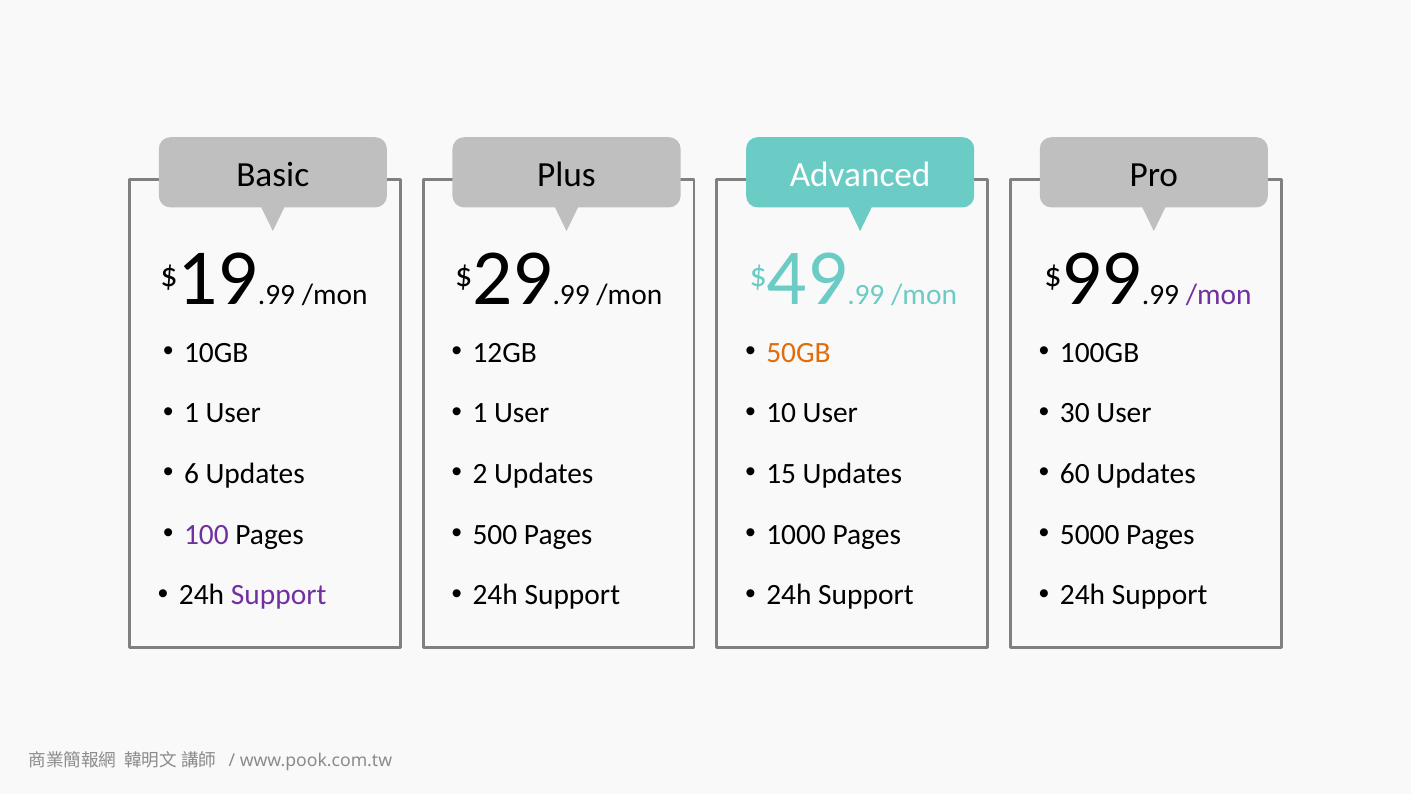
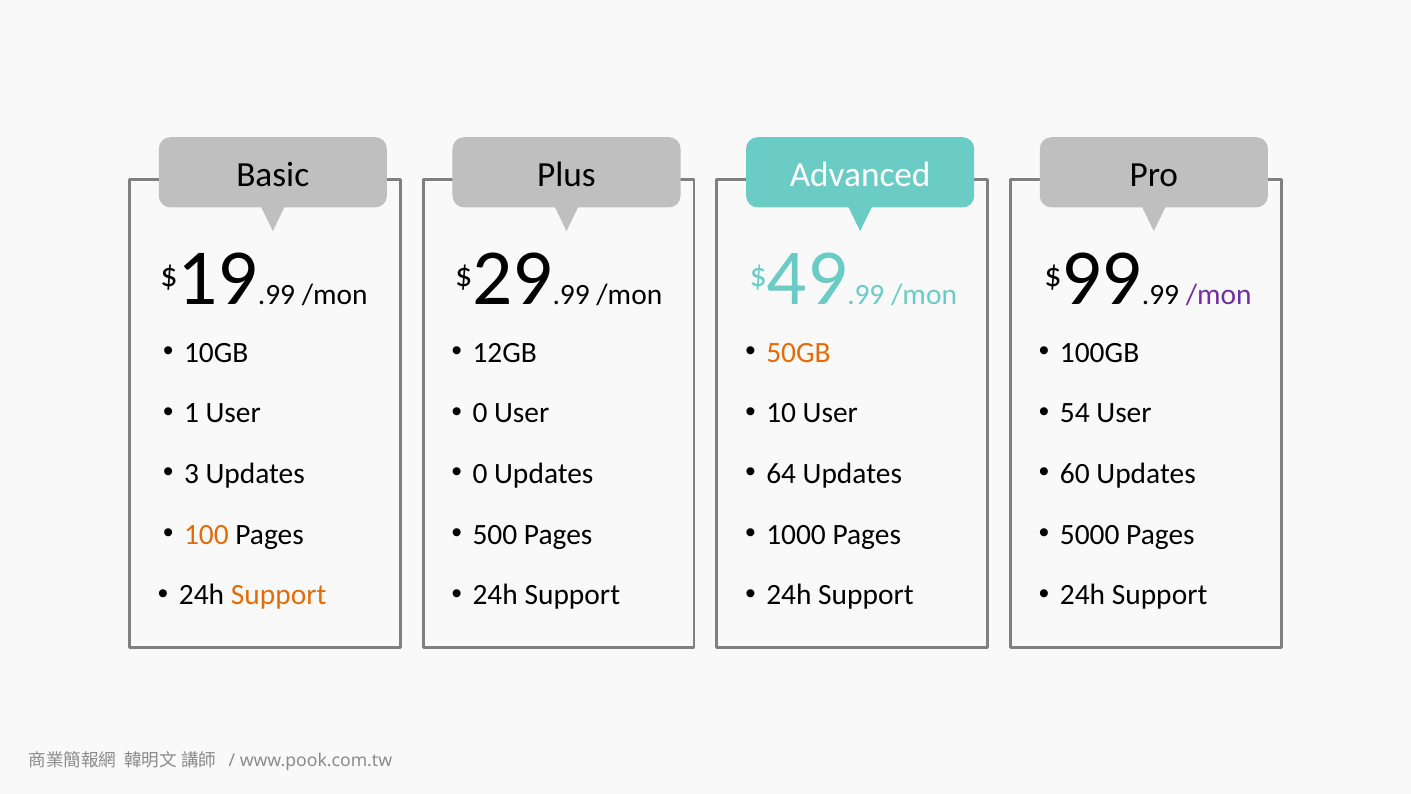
1 at (480, 413): 1 -> 0
30: 30 -> 54
6: 6 -> 3
2 at (480, 474): 2 -> 0
15: 15 -> 64
100 colour: purple -> orange
Support at (279, 595) colour: purple -> orange
